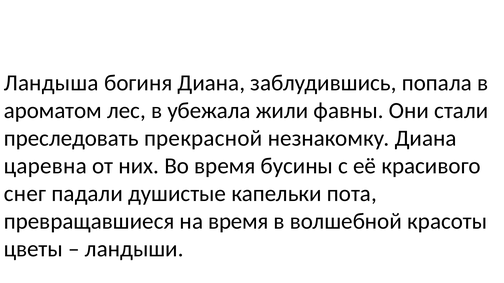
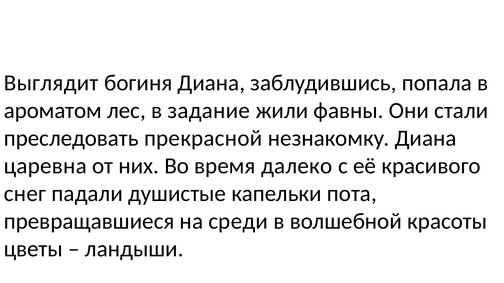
Ландыша: Ландыша -> Выглядит
убежала: убежала -> задание
бусины: бусины -> далеко
на время: время -> среди
